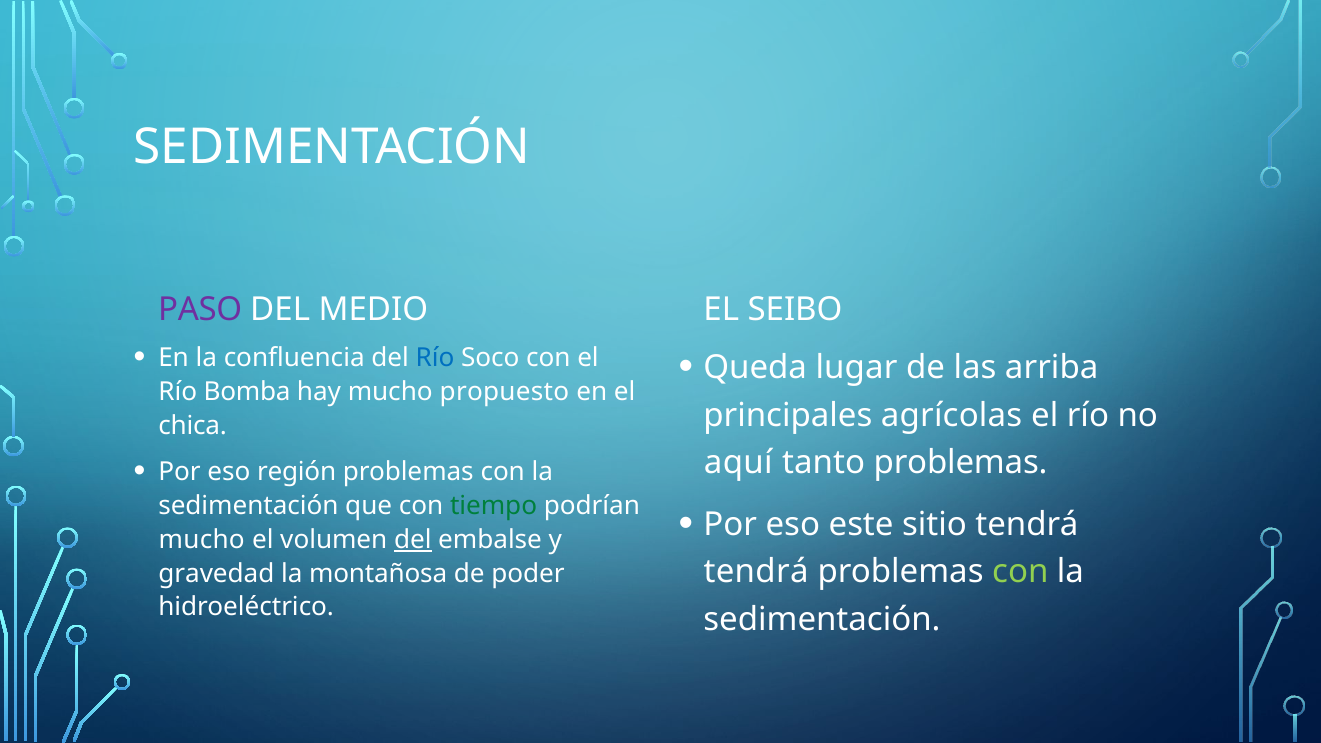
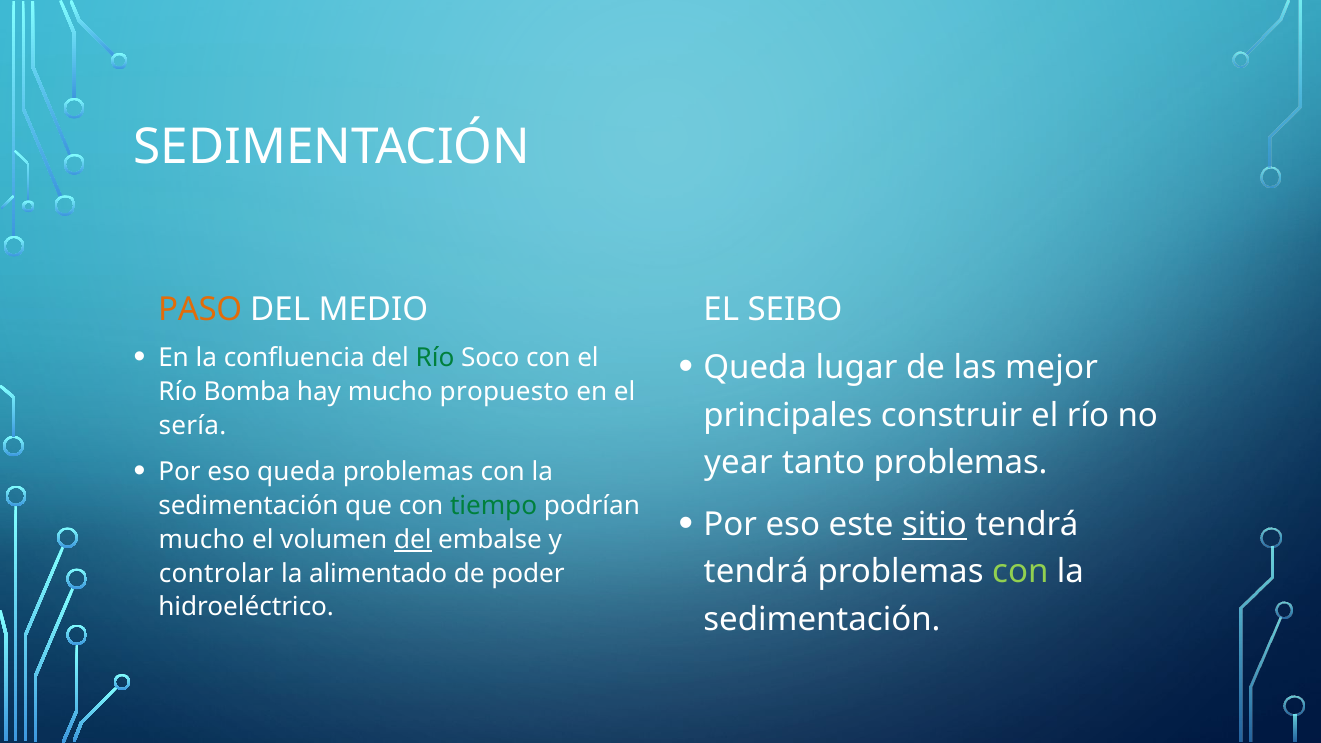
PASO colour: purple -> orange
Río at (435, 358) colour: blue -> green
arriba: arriba -> mejor
agrícolas: agrícolas -> construir
chica: chica -> sería
aquí: aquí -> year
eso región: región -> queda
sitio underline: none -> present
gravedad: gravedad -> controlar
montañosa: montañosa -> alimentado
